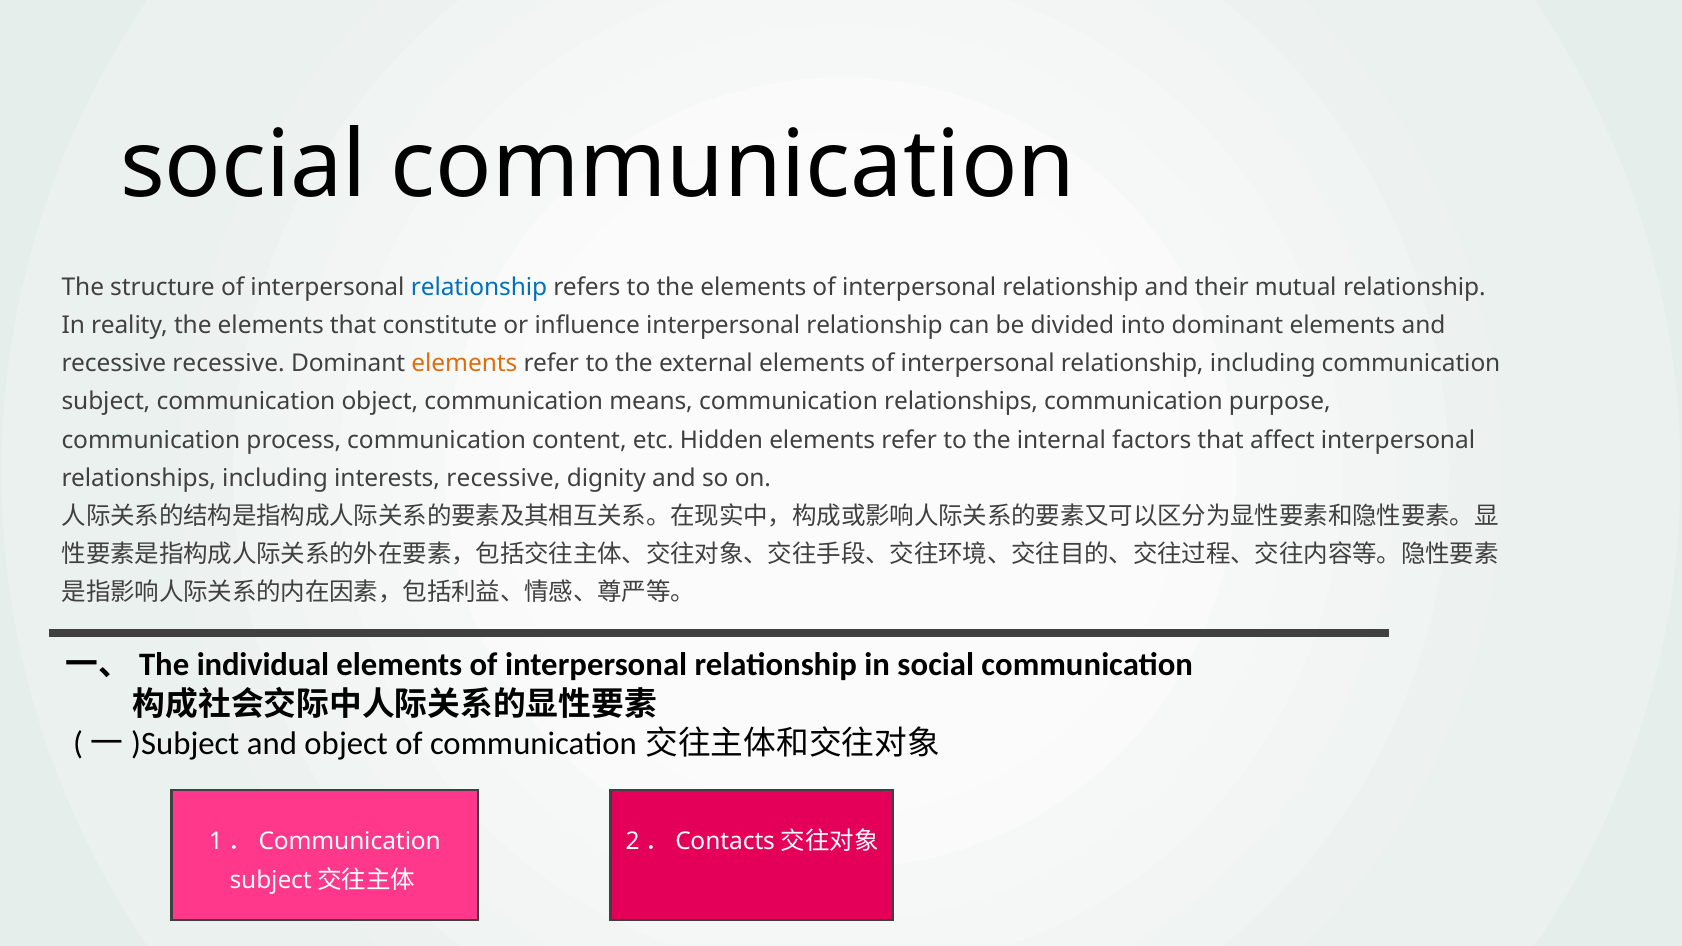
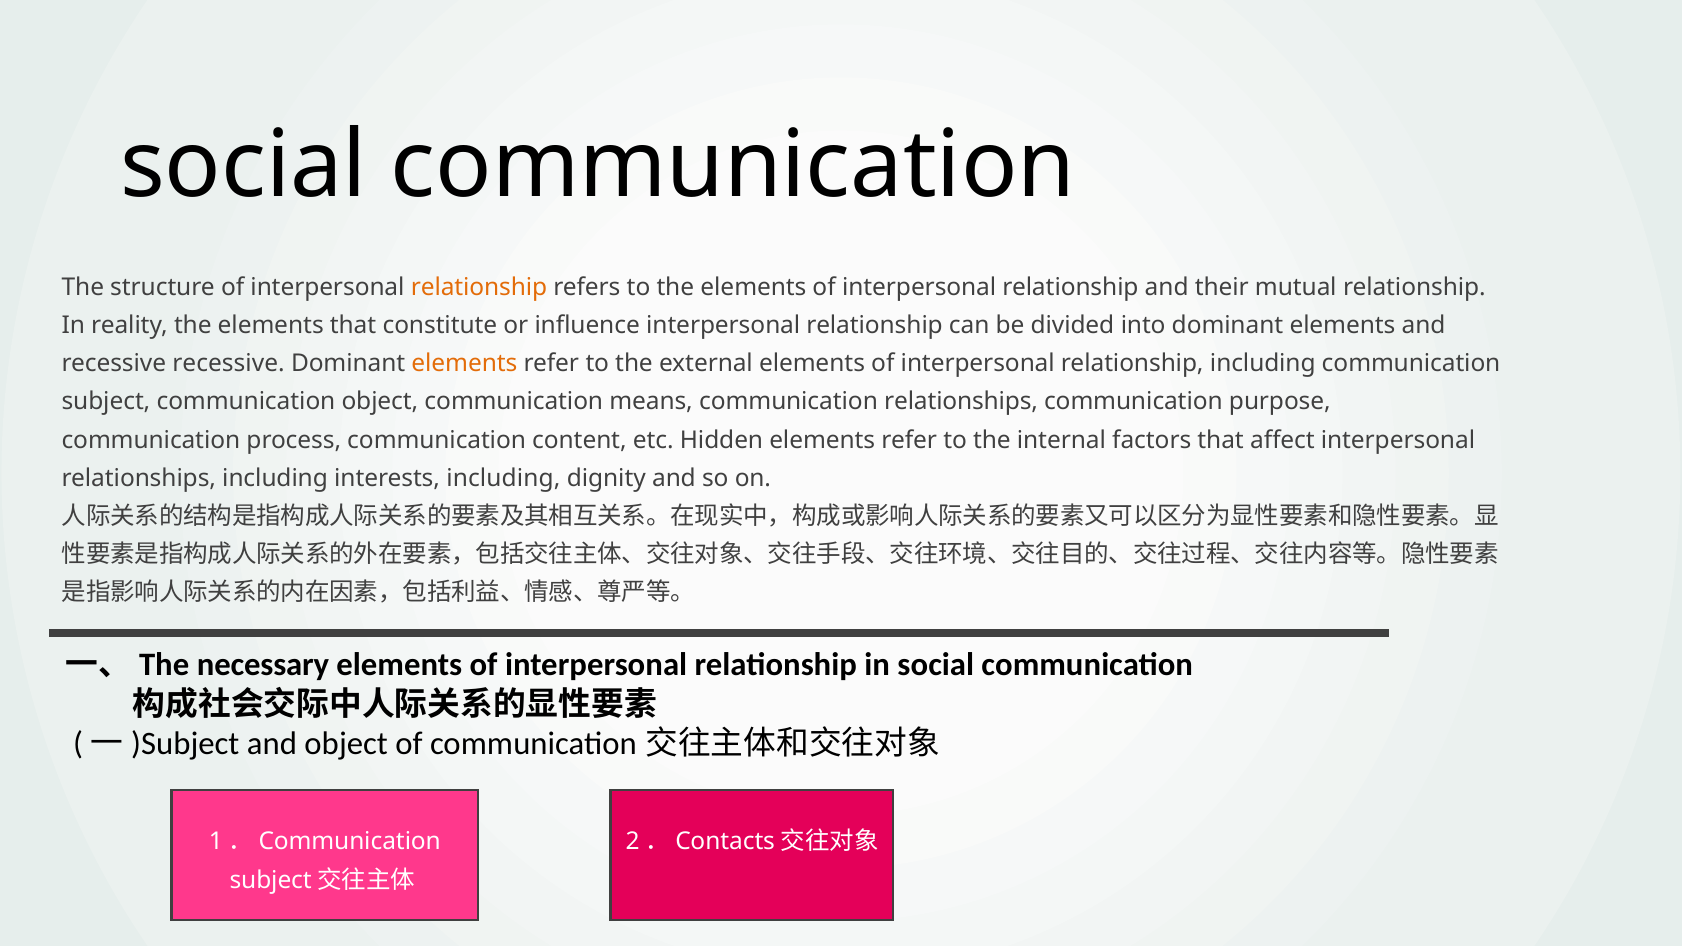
relationship at (479, 287) colour: blue -> orange
interests recessive: recessive -> including
individual: individual -> necessary
